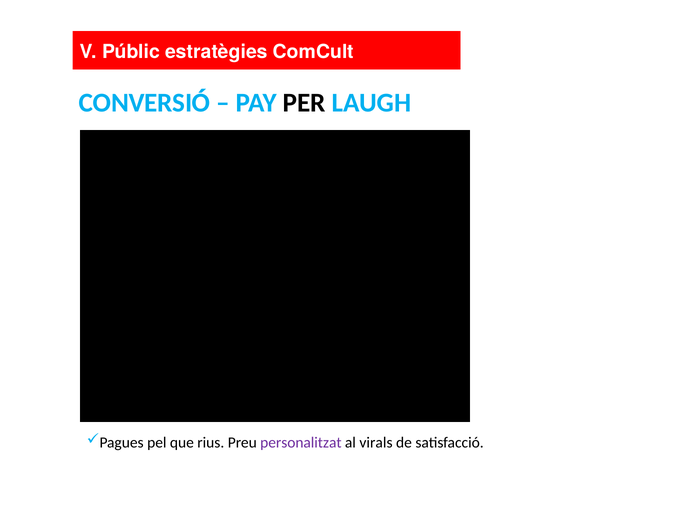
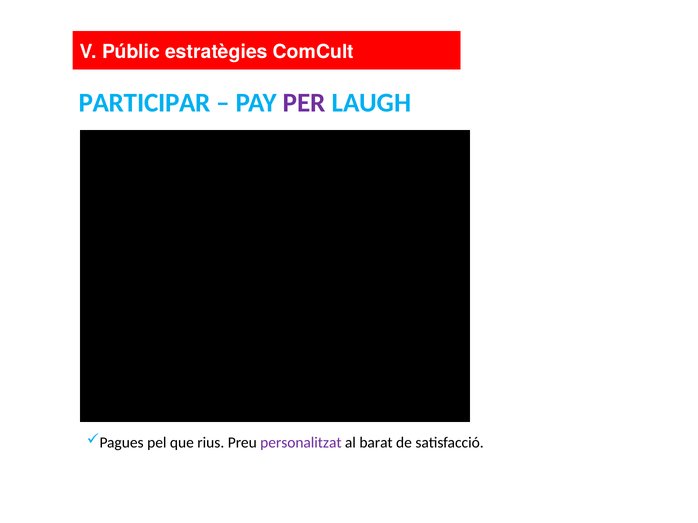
CONVERSIÓ: CONVERSIÓ -> PARTICIPAR
PER colour: black -> purple
virals: virals -> barat
